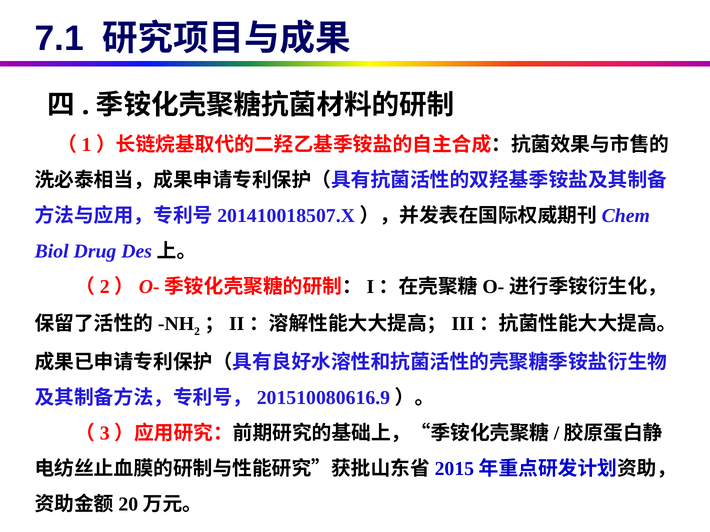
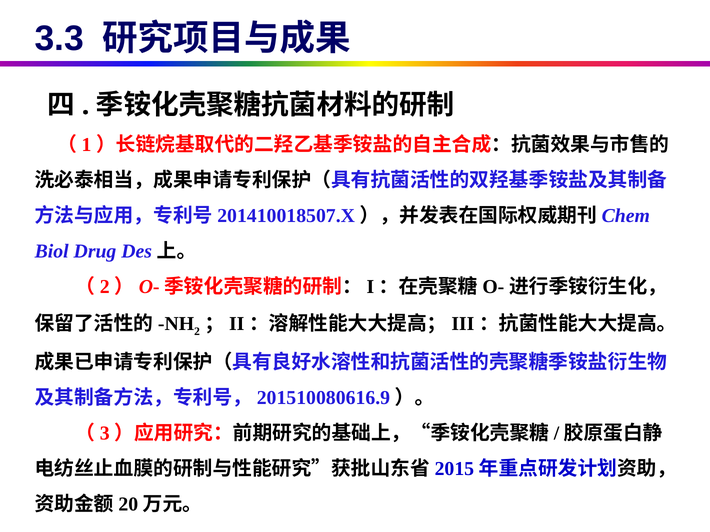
7.1: 7.1 -> 3.3
